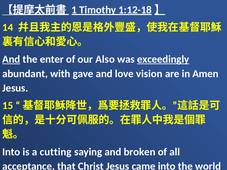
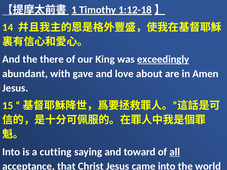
And at (11, 59) underline: present -> none
enter: enter -> there
Also: Also -> King
vision: vision -> about
broken: broken -> toward
all underline: none -> present
